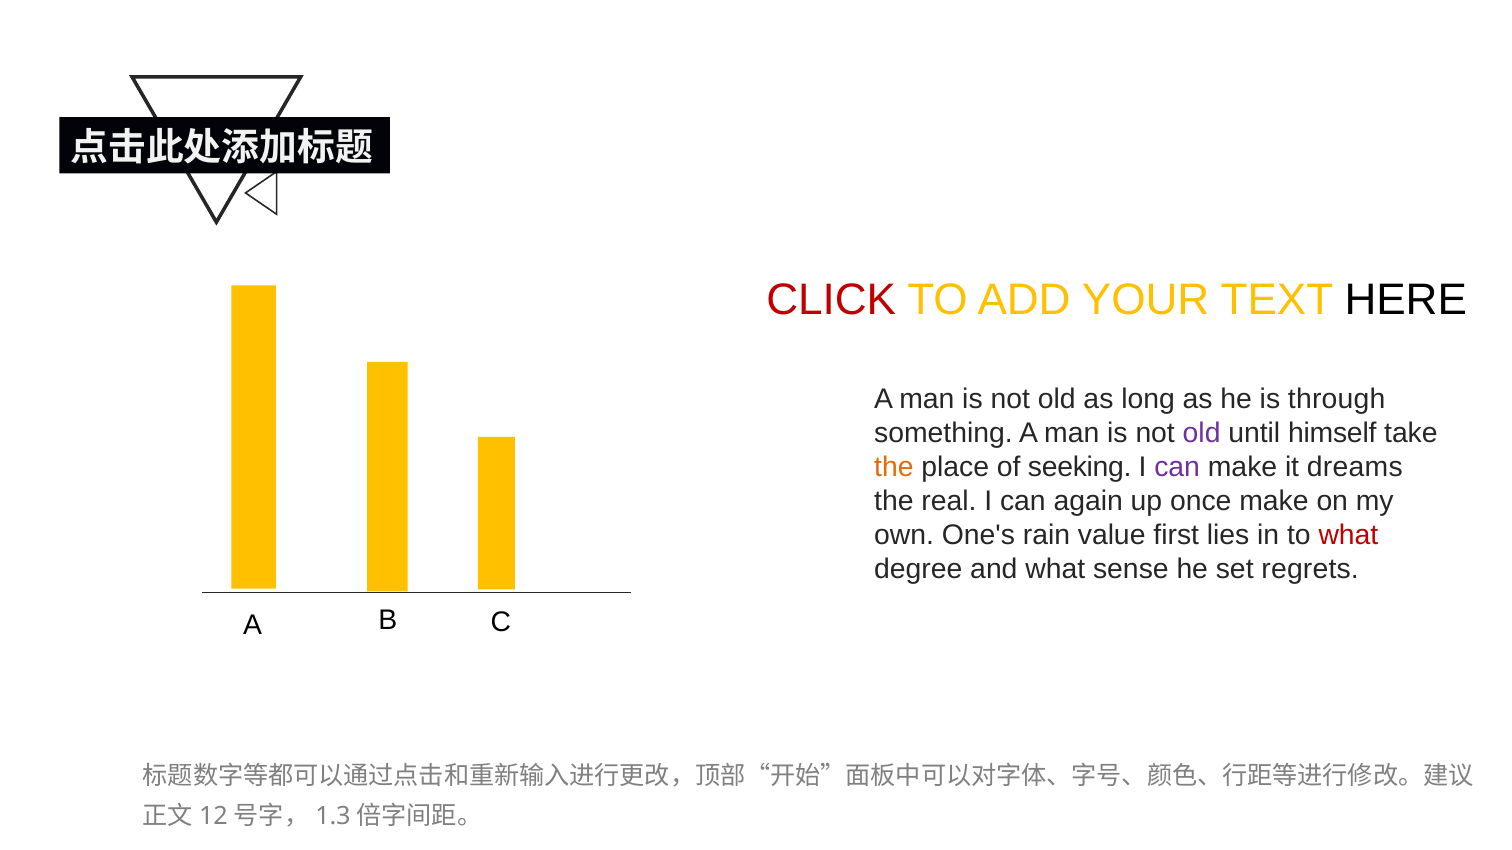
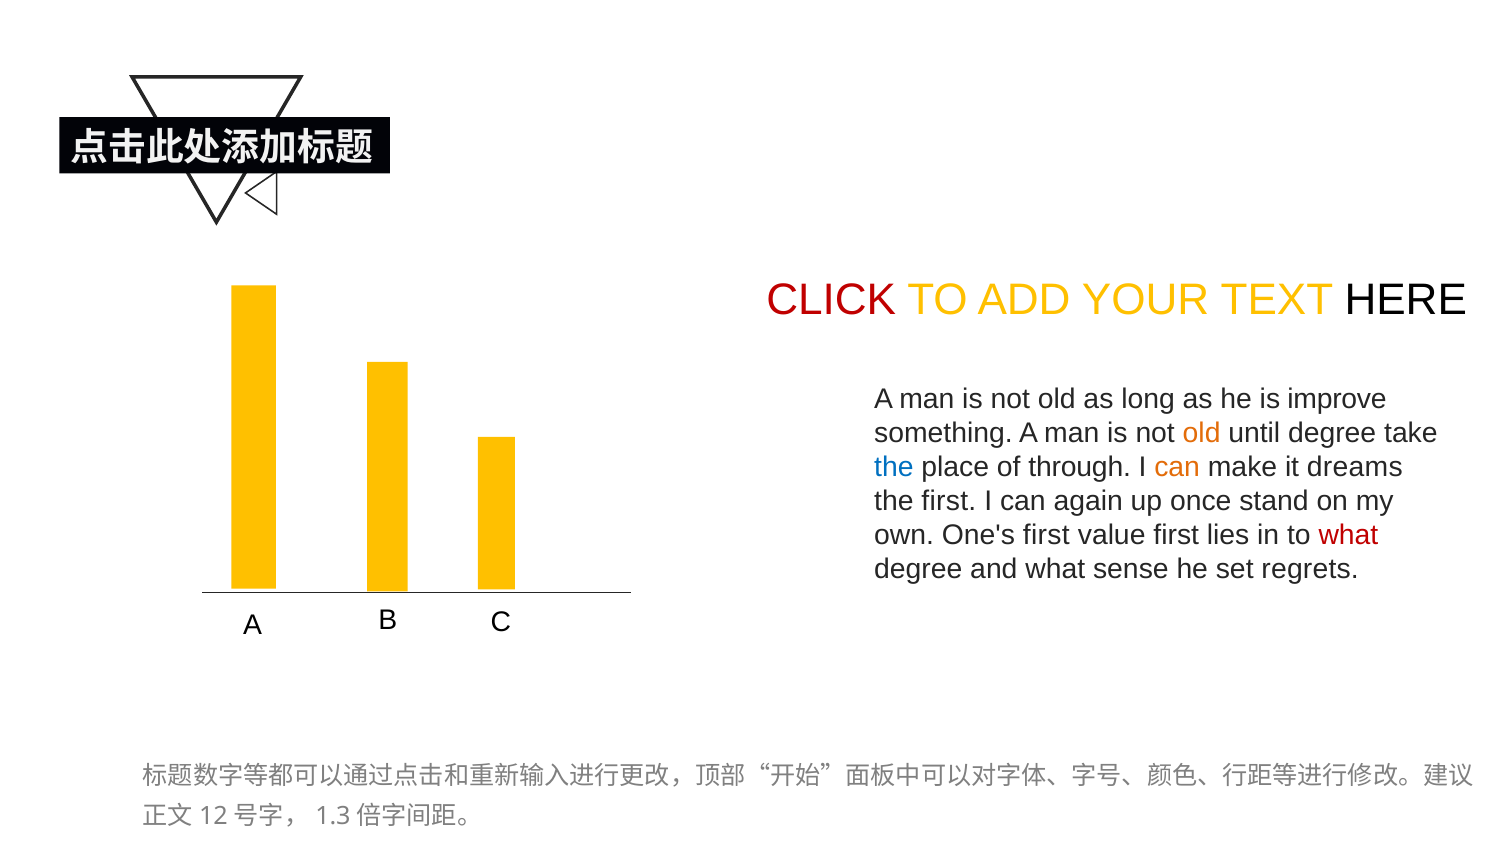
through: through -> improve
old at (1202, 434) colour: purple -> orange
until himself: himself -> degree
the at (894, 468) colour: orange -> blue
seeking: seeking -> through
can at (1177, 468) colour: purple -> orange
the real: real -> first
once make: make -> stand
One's rain: rain -> first
